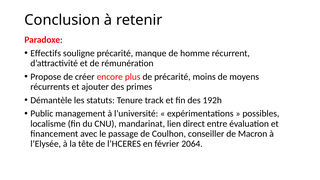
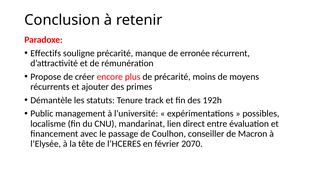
homme: homme -> erronée
2064: 2064 -> 2070
